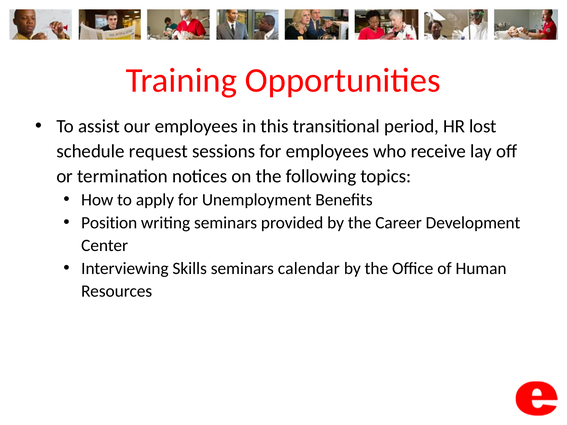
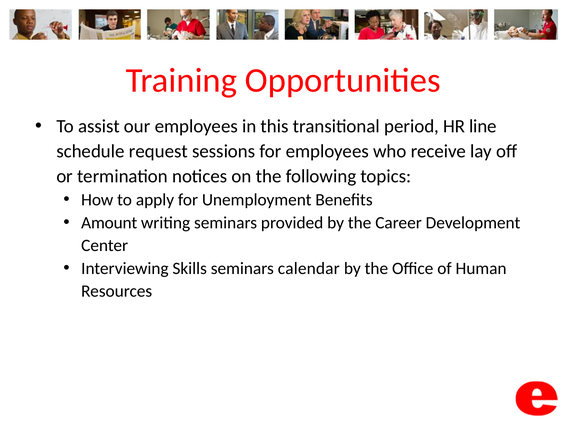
lost: lost -> line
Position: Position -> Amount
